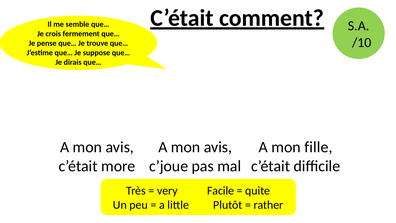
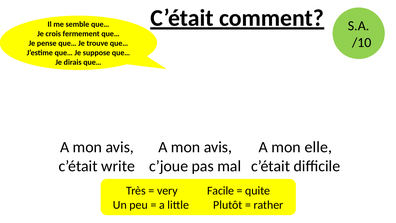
fille: fille -> elle
more: more -> write
